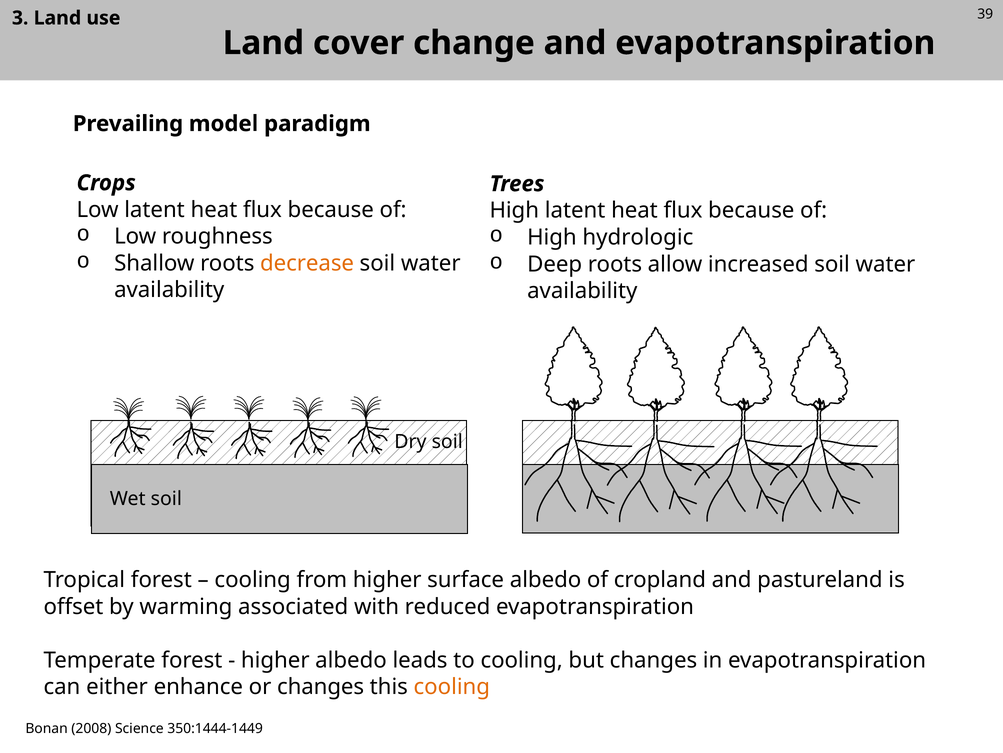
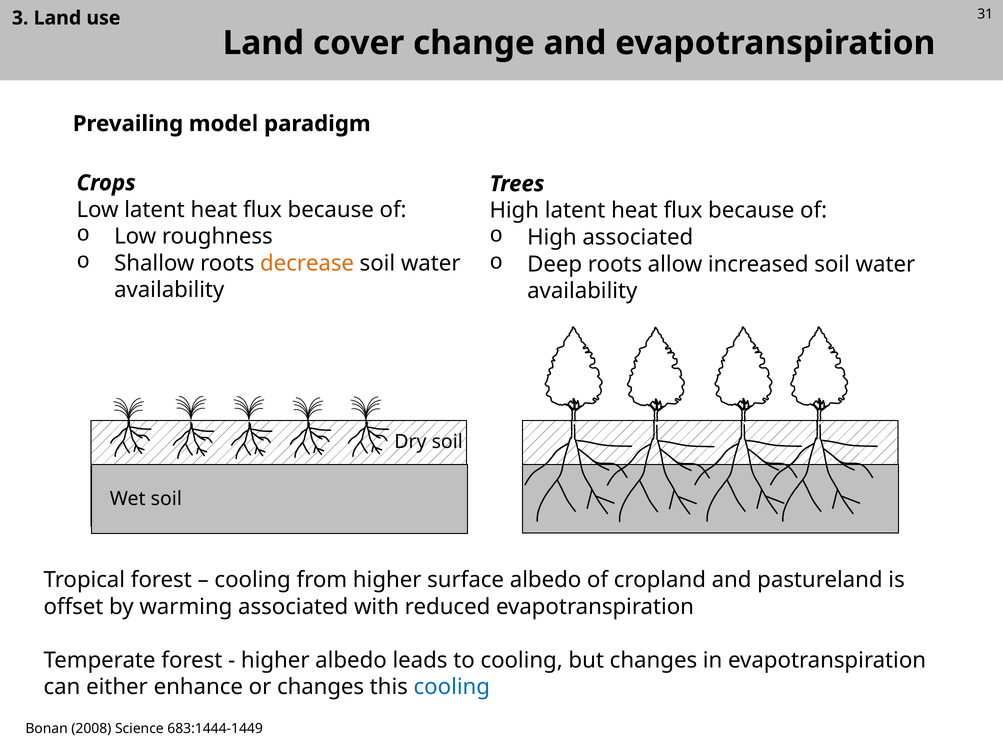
39: 39 -> 31
High hydrologic: hydrologic -> associated
cooling at (452, 686) colour: orange -> blue
350:1444-1449: 350:1444-1449 -> 683:1444-1449
